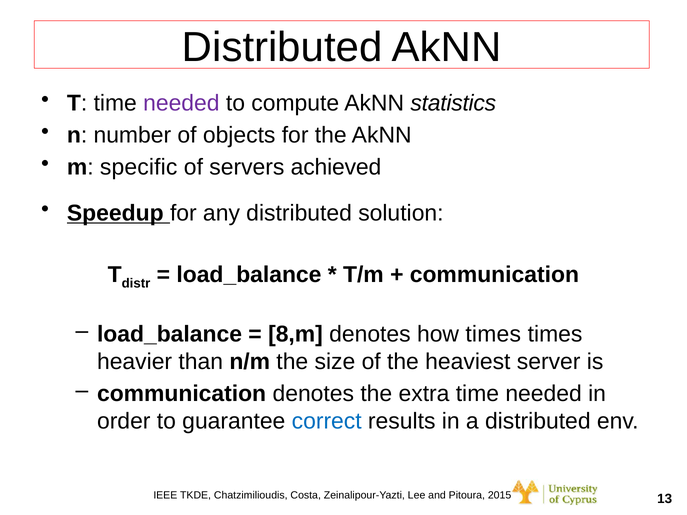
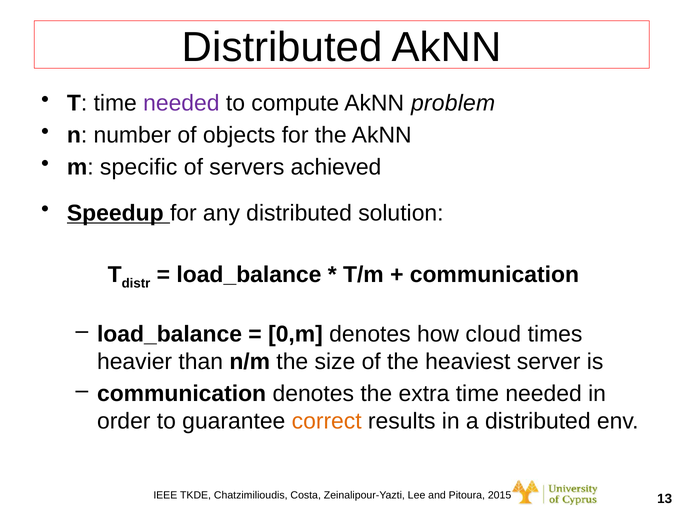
statistics: statistics -> problem
8,m: 8,m -> 0,m
how times: times -> cloud
correct colour: blue -> orange
